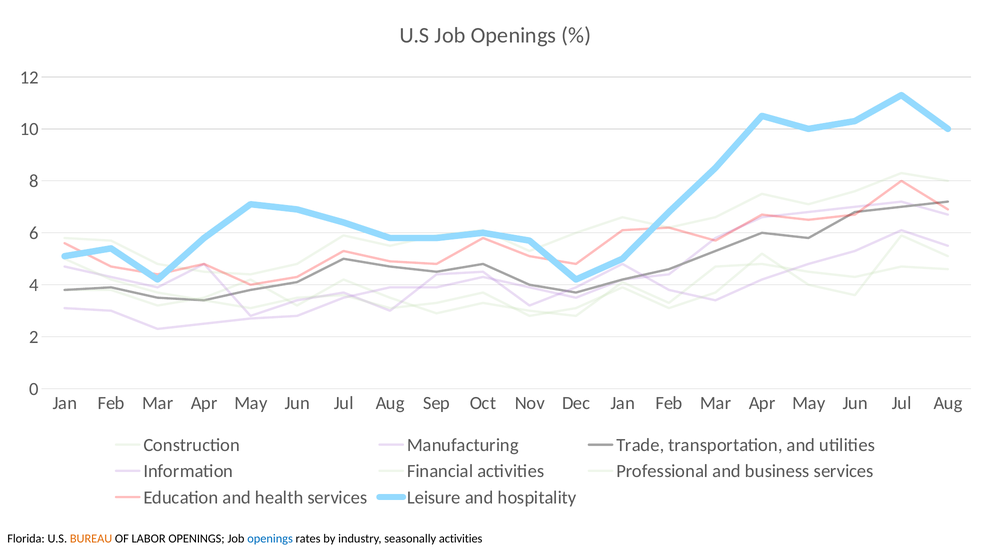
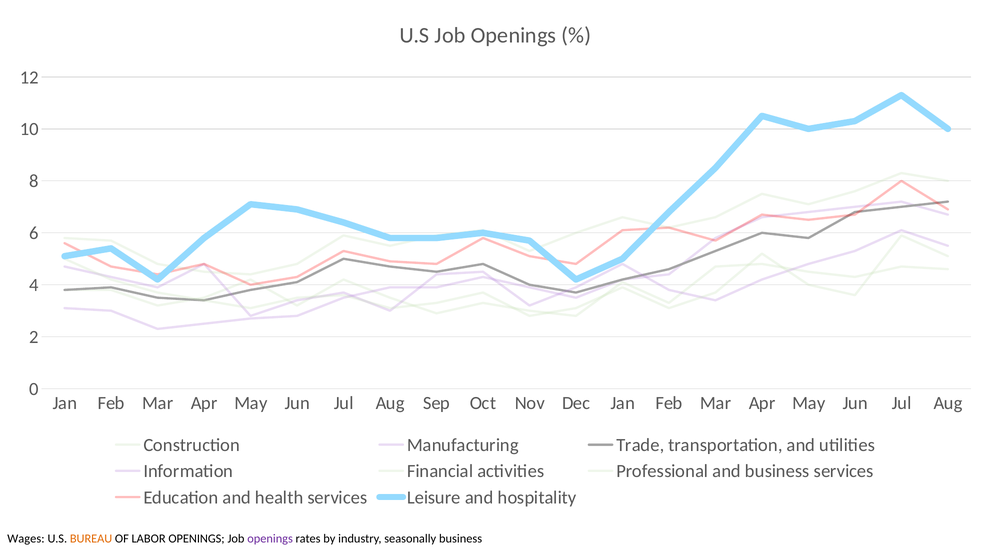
Florida: Florida -> Wages
openings at (270, 539) colour: blue -> purple
seasonally activities: activities -> business
